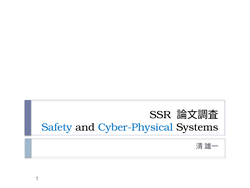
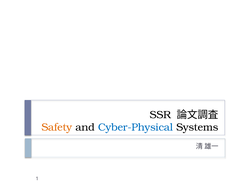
Safety colour: blue -> orange
